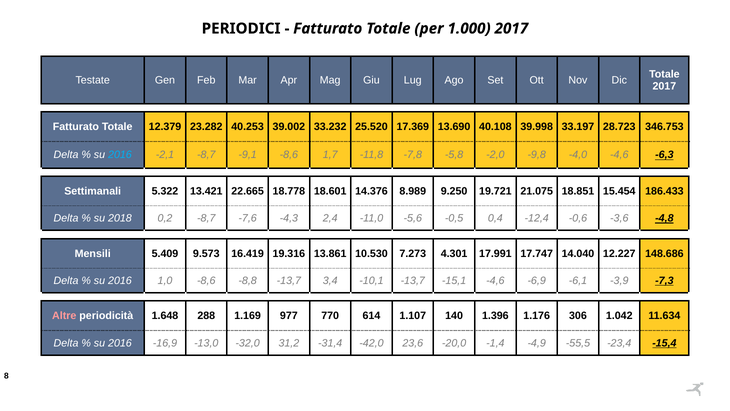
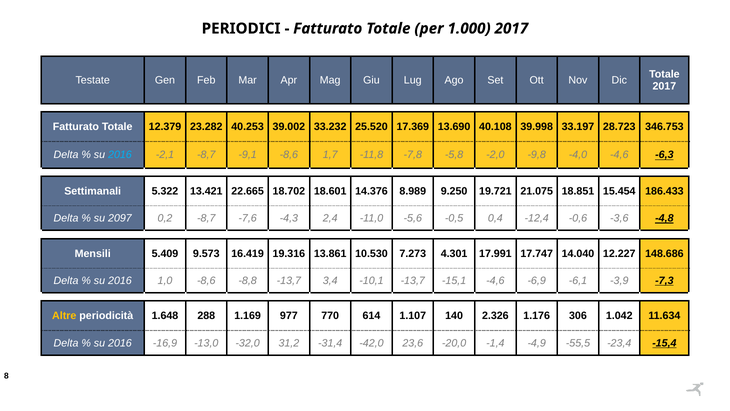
18.778: 18.778 -> 18.702
2018: 2018 -> 2097
Altre colour: pink -> yellow
1.396: 1.396 -> 2.326
